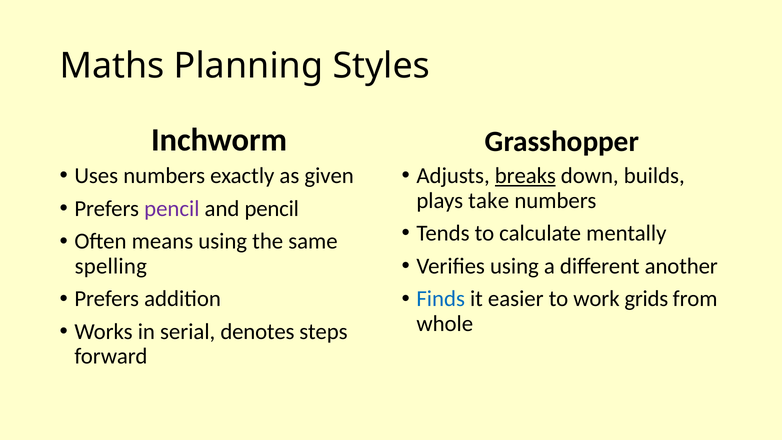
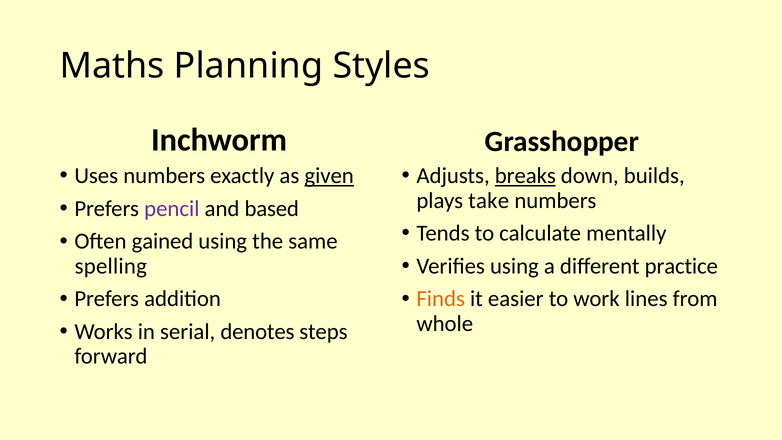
given underline: none -> present
and pencil: pencil -> based
means: means -> gained
another: another -> practice
Finds colour: blue -> orange
grids: grids -> lines
